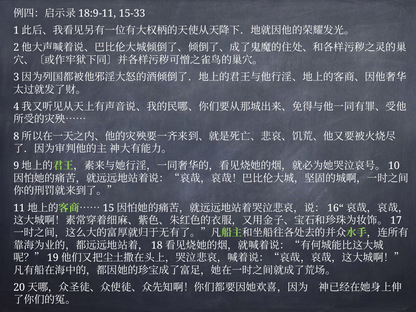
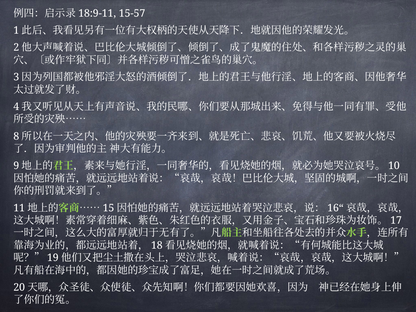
15-33: 15-33 -> 15-57
